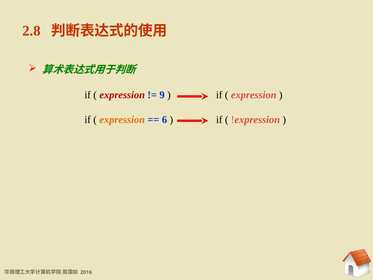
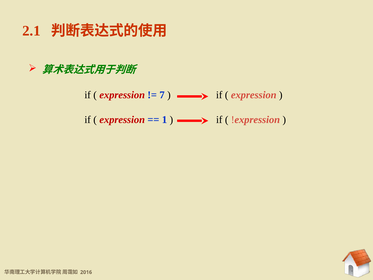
2.8: 2.8 -> 2.1
9: 9 -> 7
expression at (122, 120) colour: orange -> red
6: 6 -> 1
